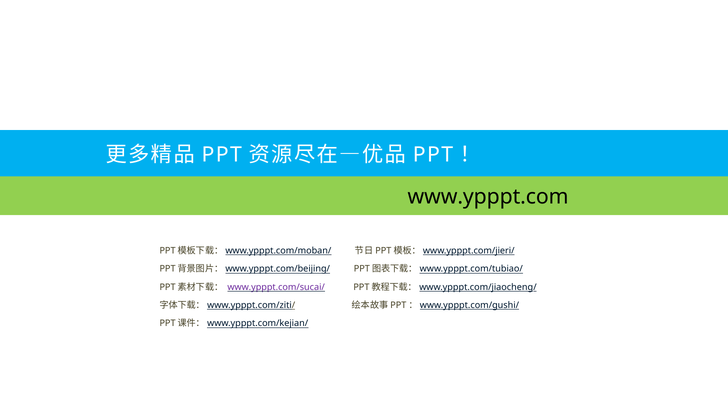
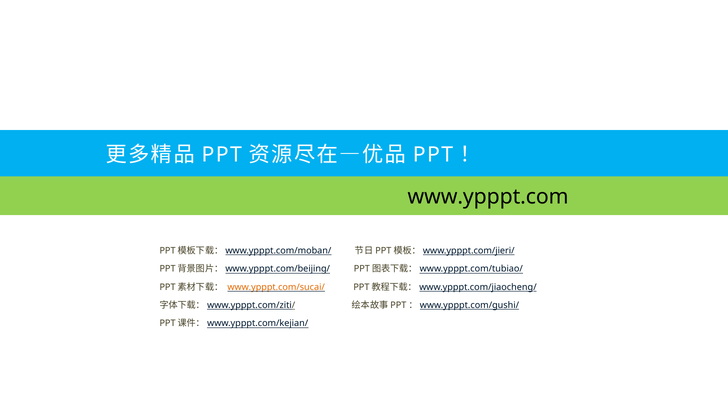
www.ypppt.com/sucai/ colour: purple -> orange
